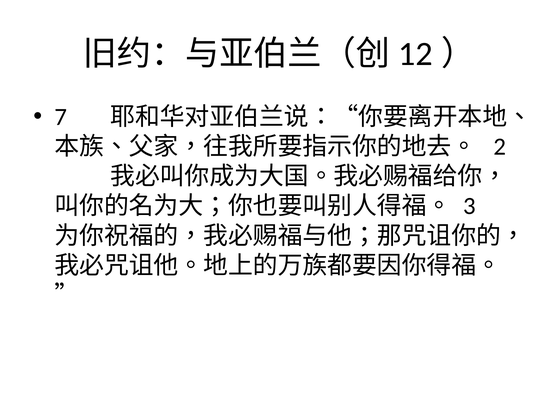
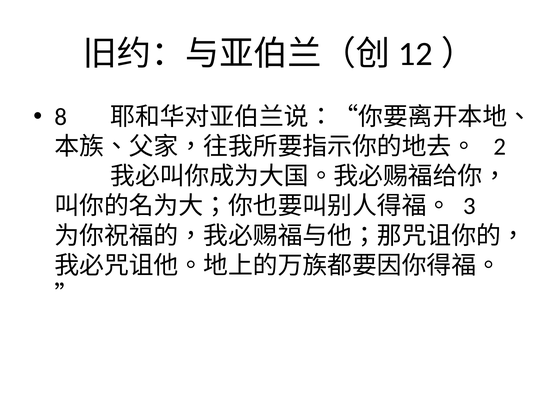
7: 7 -> 8
